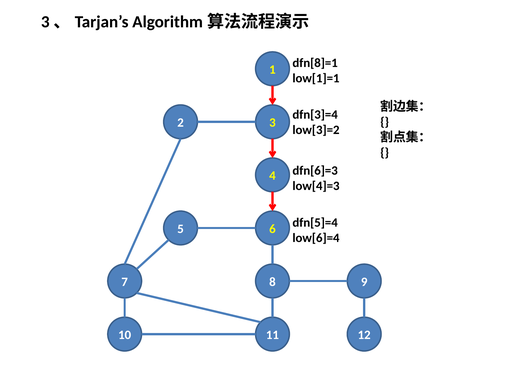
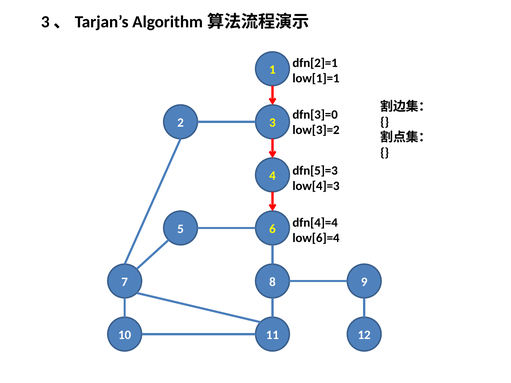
dfn[8]=1: dfn[8]=1 -> dfn[2]=1
dfn[3]=4: dfn[3]=4 -> dfn[3]=0
dfn[6]=3: dfn[6]=3 -> dfn[5]=3
dfn[5]=4: dfn[5]=4 -> dfn[4]=4
